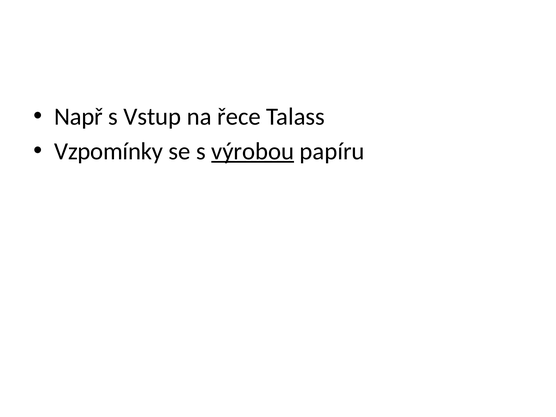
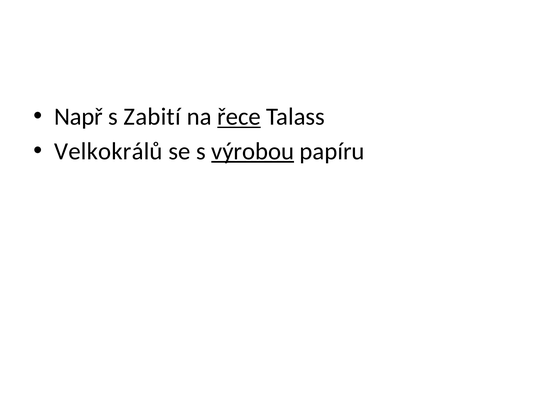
Vstup: Vstup -> Zabití
řece underline: none -> present
Vzpomínky: Vzpomínky -> Velkokrálů
